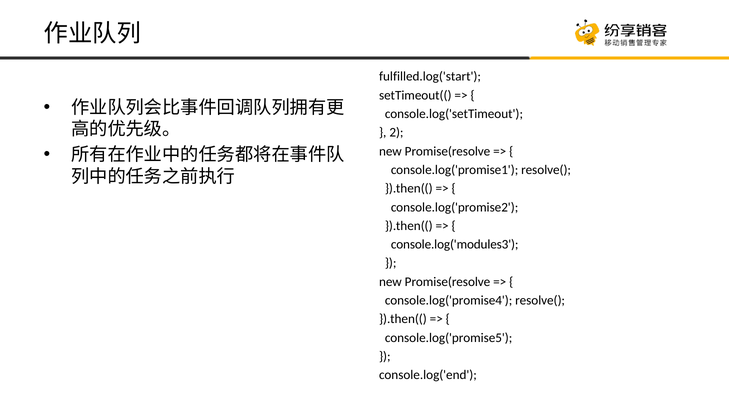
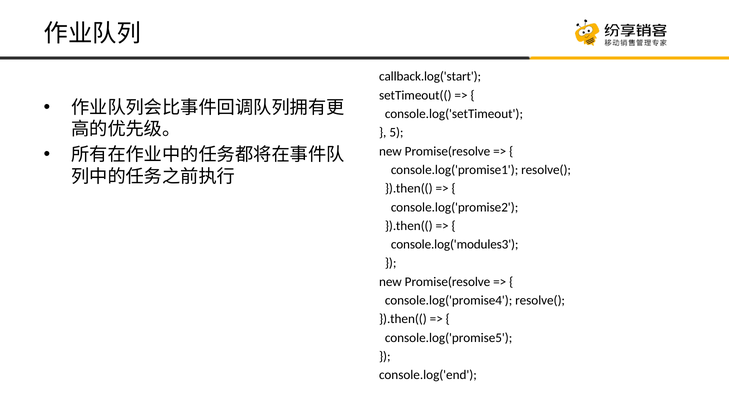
fulfilled.log('start: fulfilled.log('start -> callback.log('start
2: 2 -> 5
